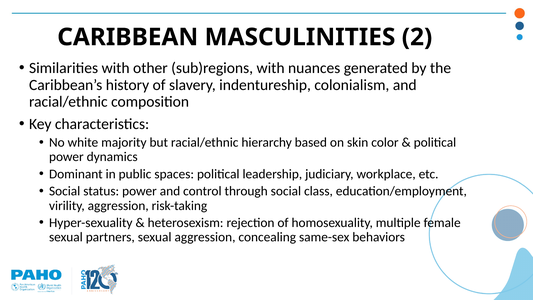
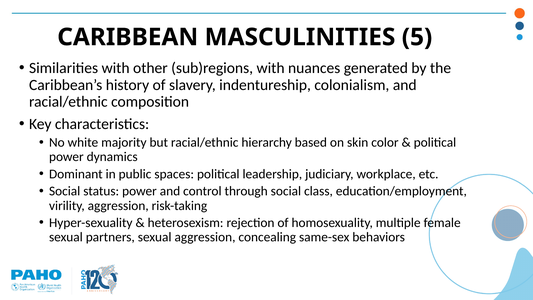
2: 2 -> 5
